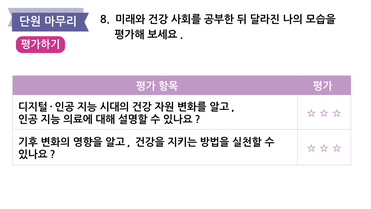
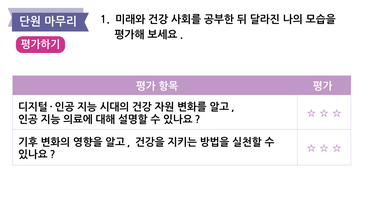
8: 8 -> 1
